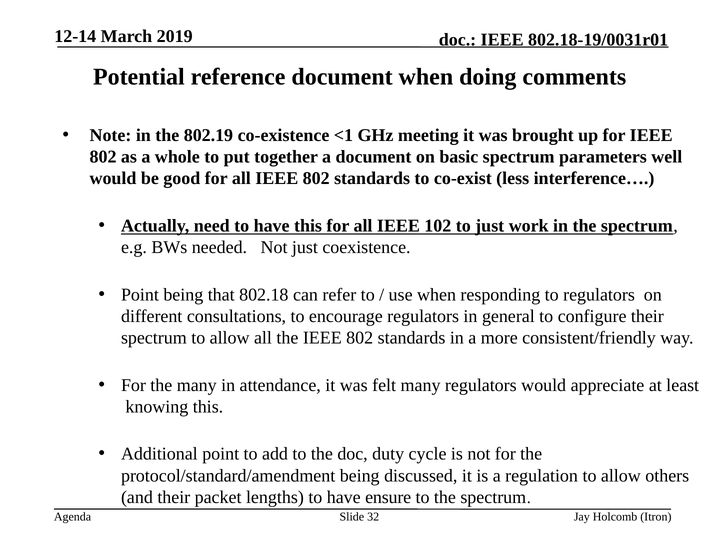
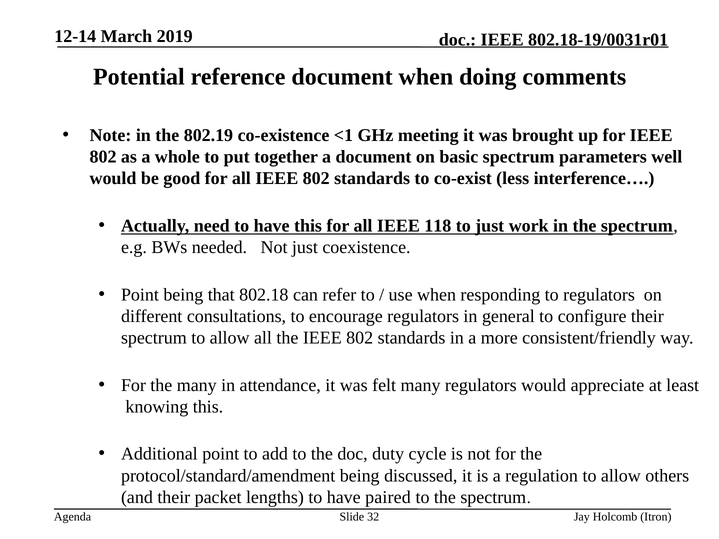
102: 102 -> 118
ensure: ensure -> paired
